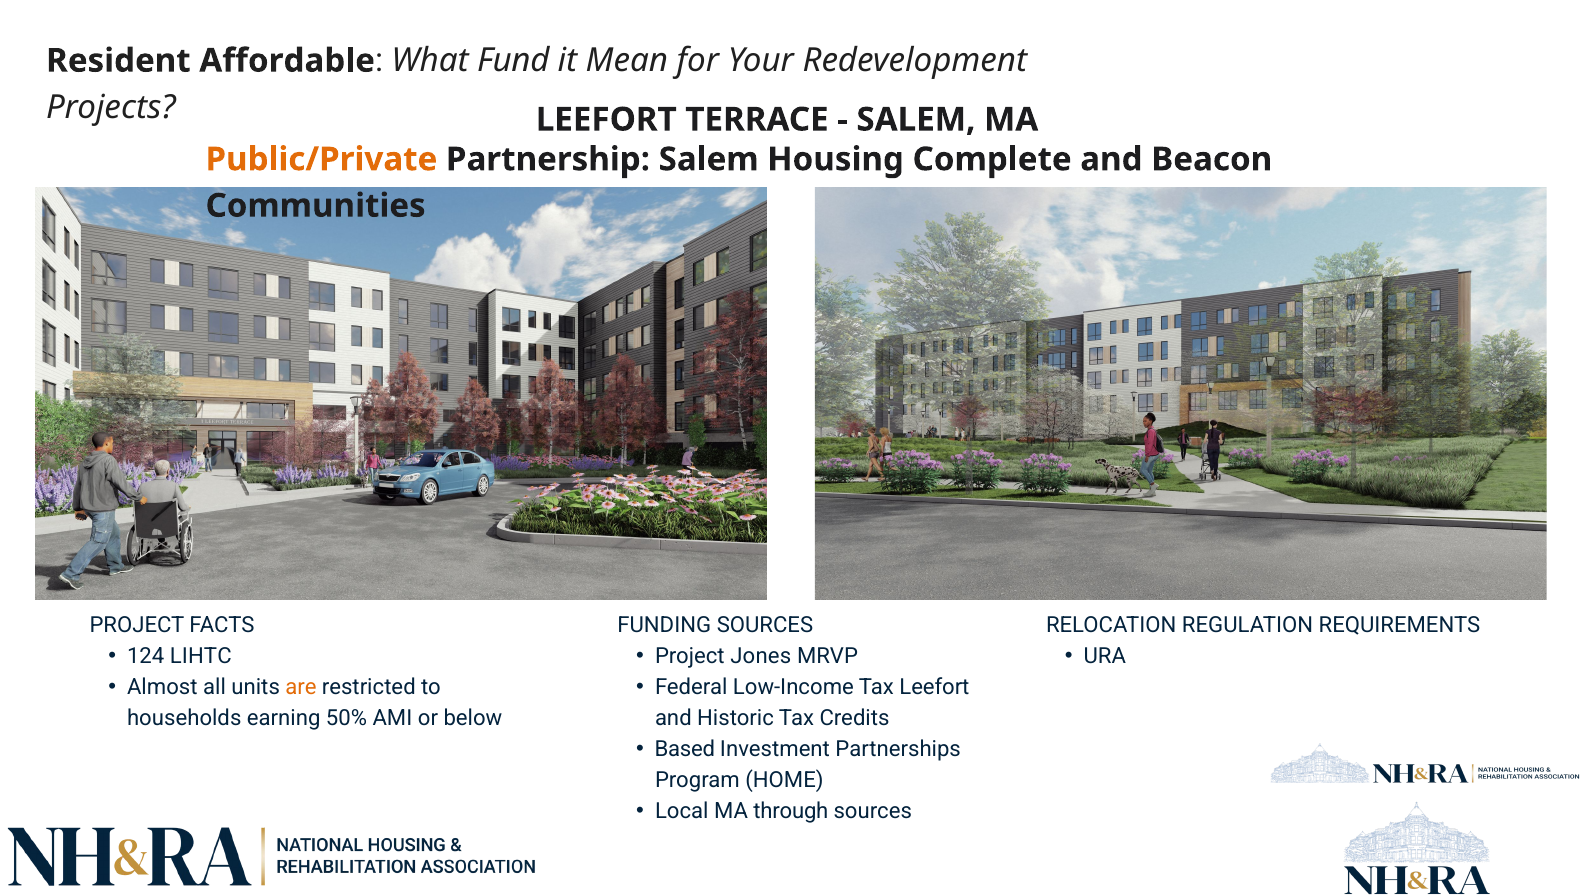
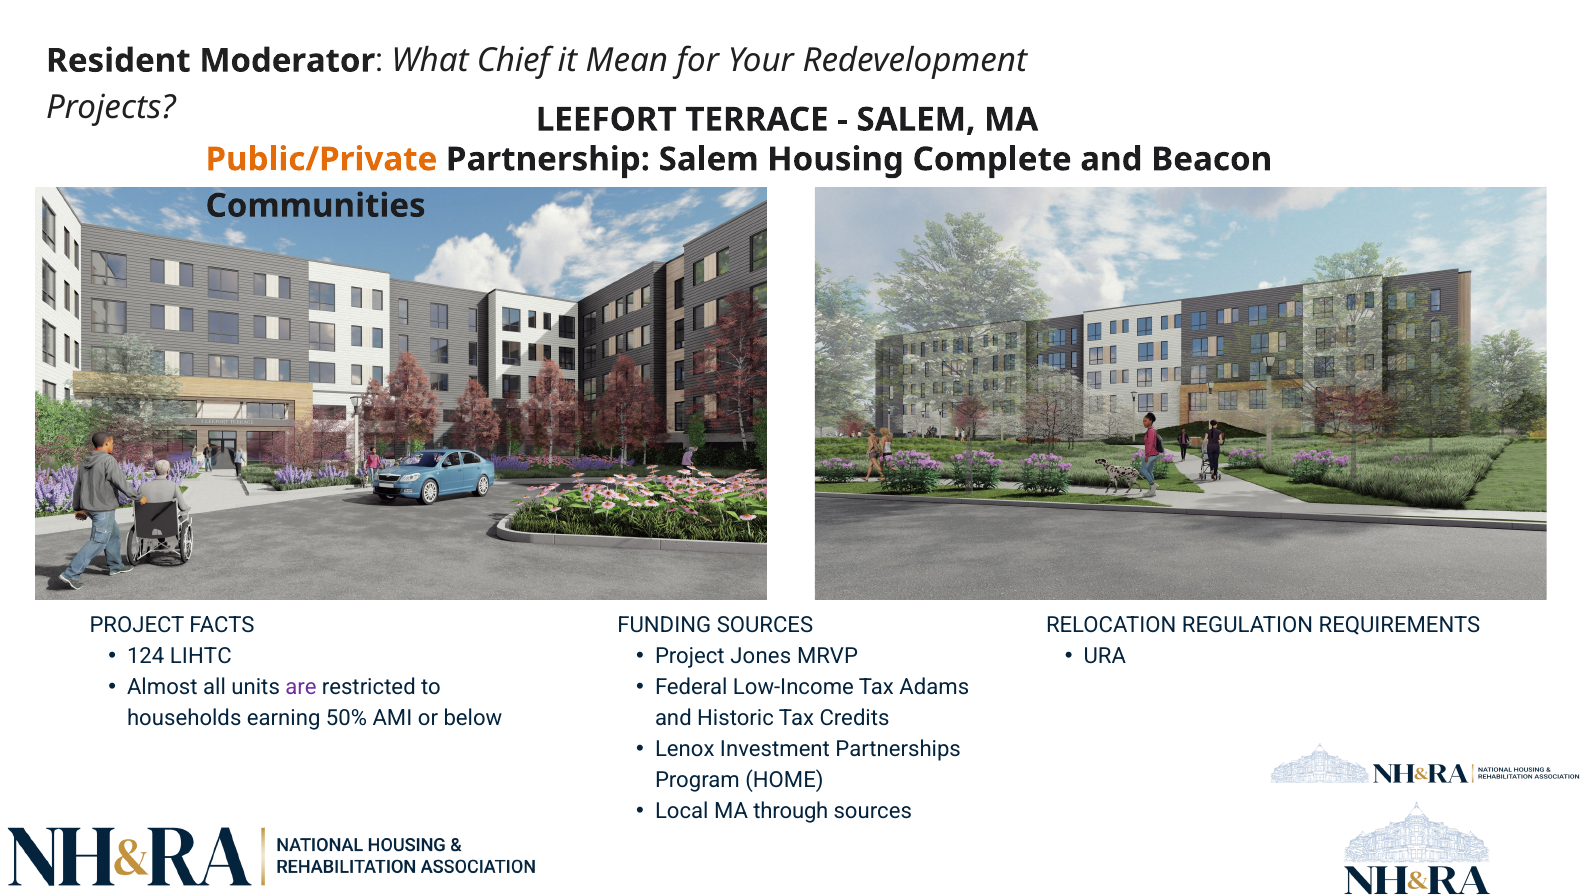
Affordable: Affordable -> Moderator
Fund: Fund -> Chief
are colour: orange -> purple
Tax Leefort: Leefort -> Adams
Based: Based -> Lenox
